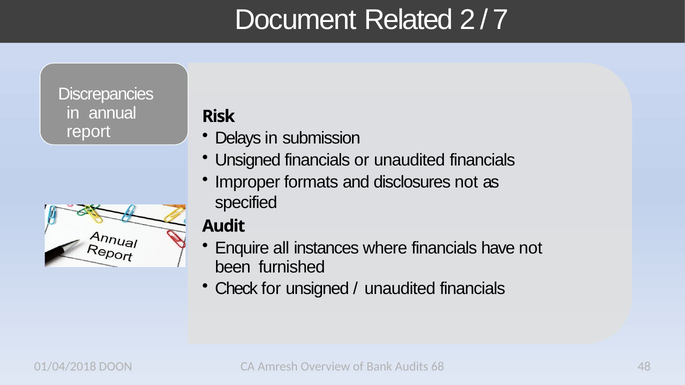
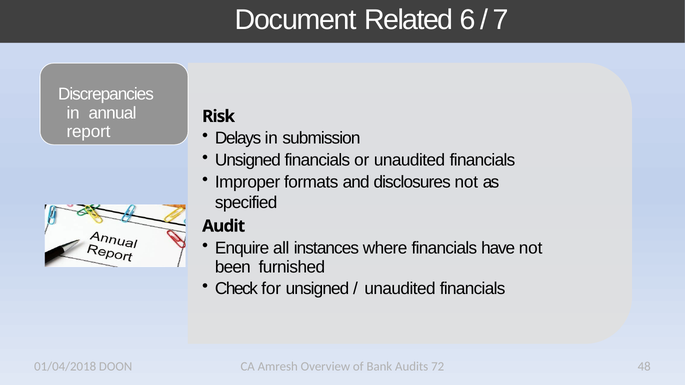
2: 2 -> 6
68: 68 -> 72
